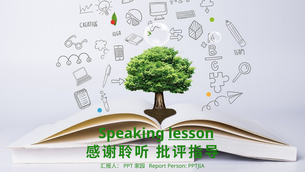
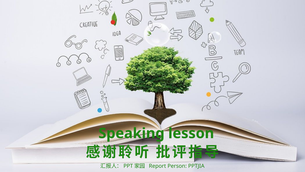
lesson underline: present -> none
